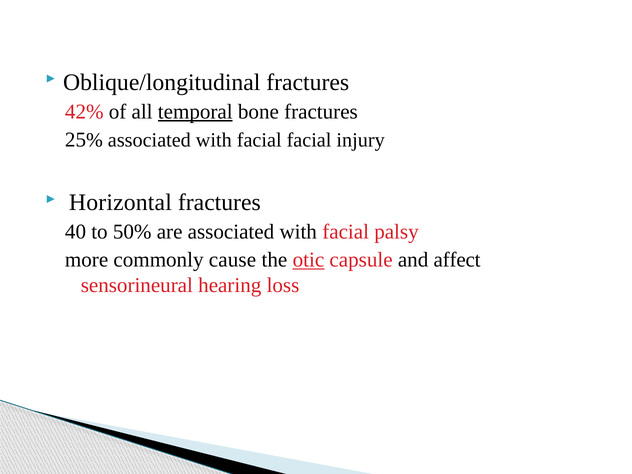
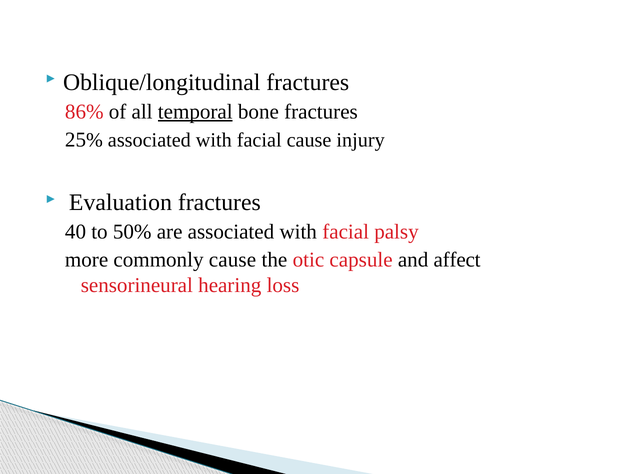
42%: 42% -> 86%
facial facial: facial -> cause
Horizontal: Horizontal -> Evaluation
otic underline: present -> none
